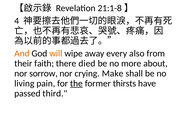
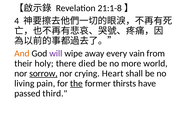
will colour: orange -> purple
also: also -> vain
faith: faith -> holy
about: about -> world
sorrow underline: none -> present
Make: Make -> Heart
